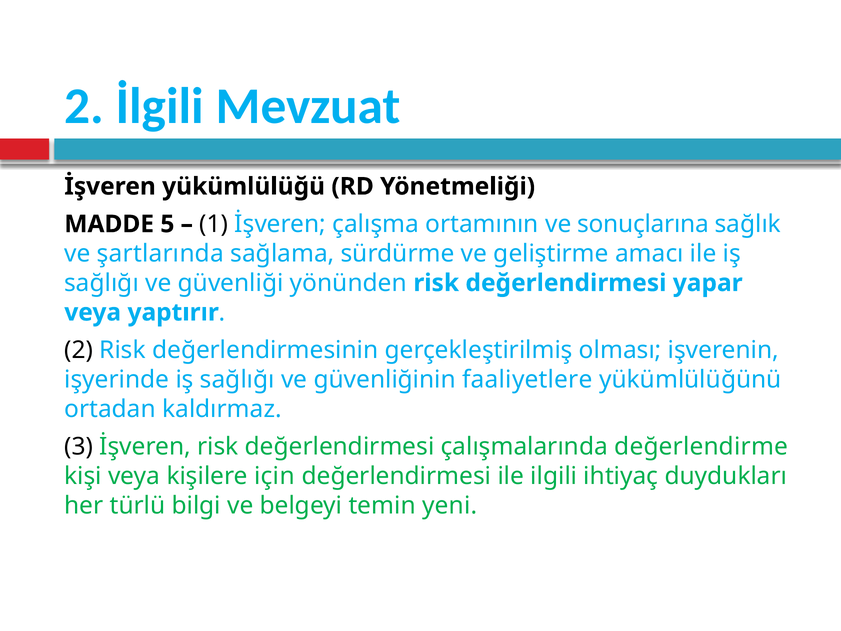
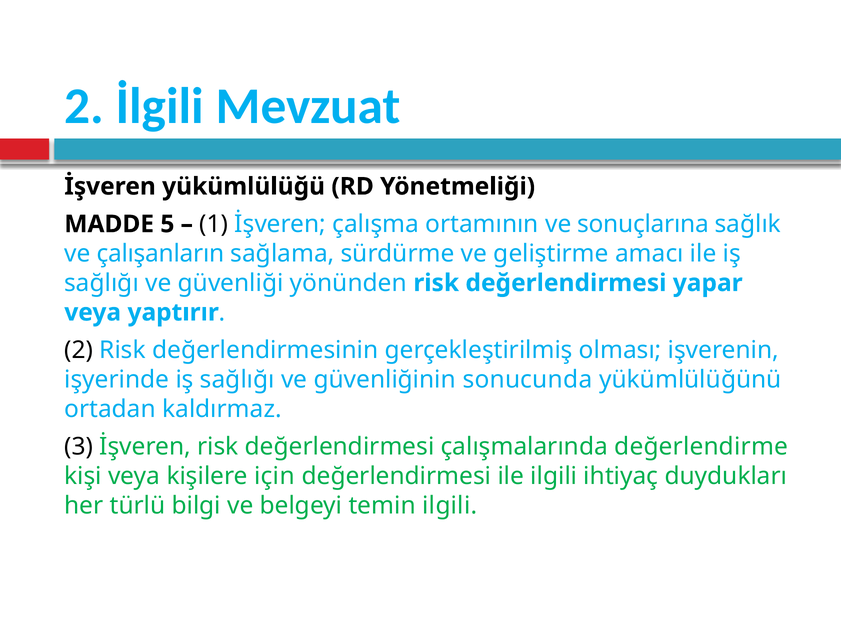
şartlarında: şartlarında -> çalışanların
faaliyetlere: faaliyetlere -> sonucunda
temin yeni: yeni -> ilgili
